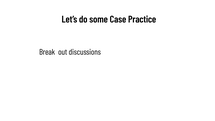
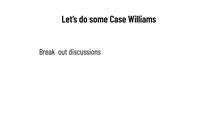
Practice: Practice -> Williams
